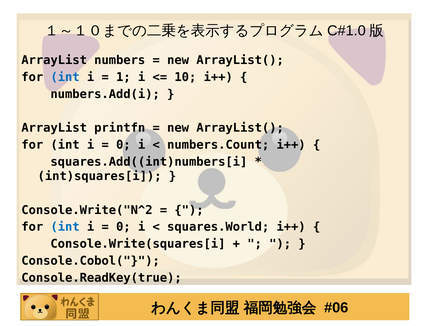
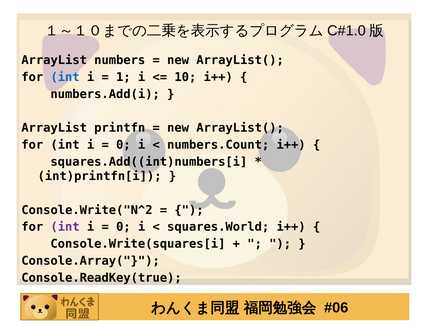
int)squares[i: int)squares[i -> int)printfn[i
int at (65, 227) colour: blue -> purple
Console.Cobol(: Console.Cobol( -> Console.Array(
